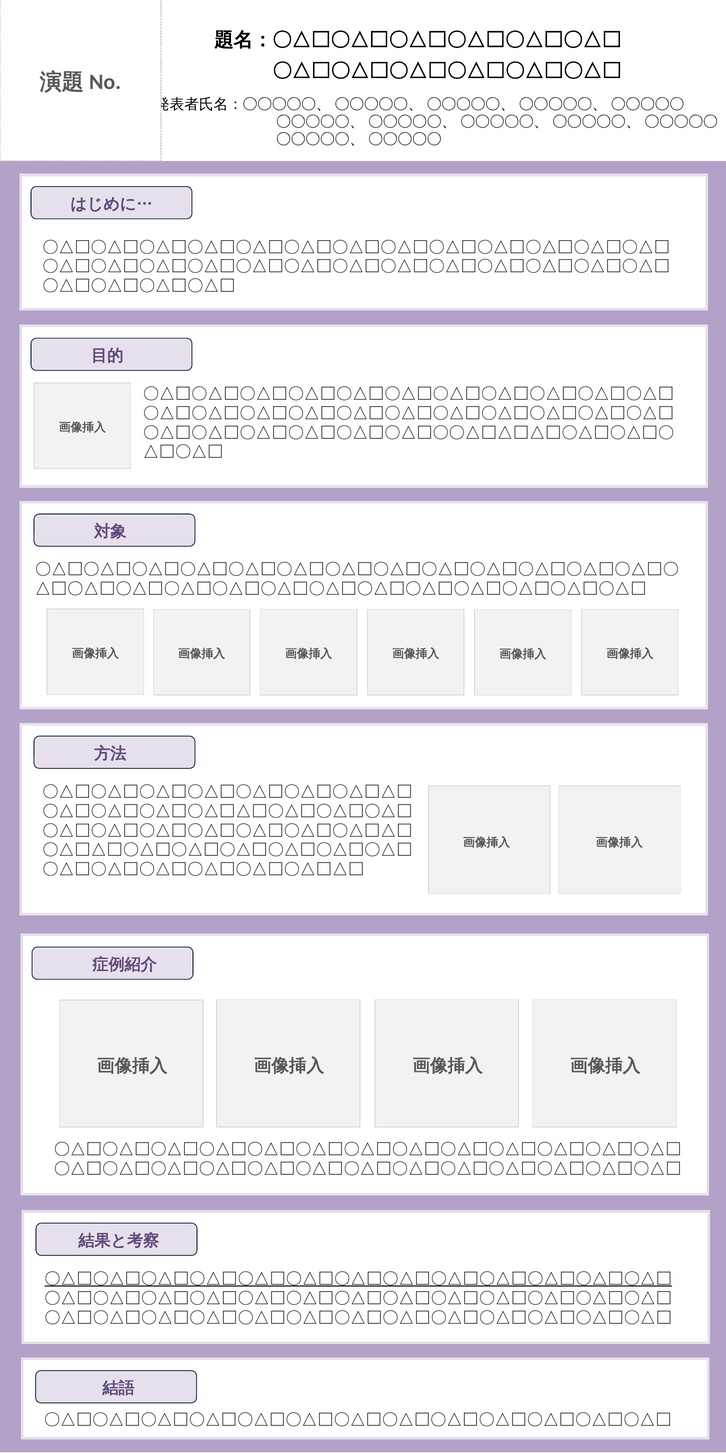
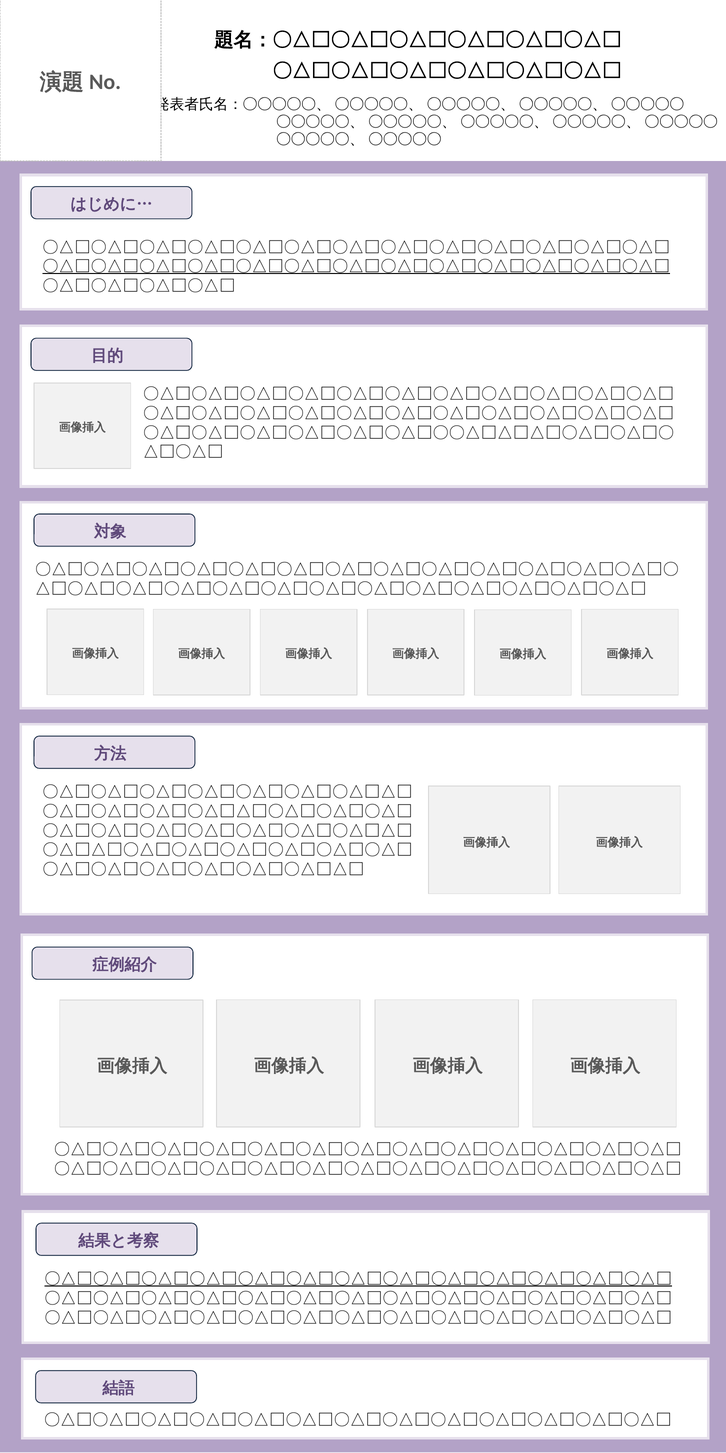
〇△□〇△□〇△□〇△□〇△□〇△□〇△□〇△□〇△□〇△□〇△□〇△□〇△□ at (356, 266) underline: none -> present
